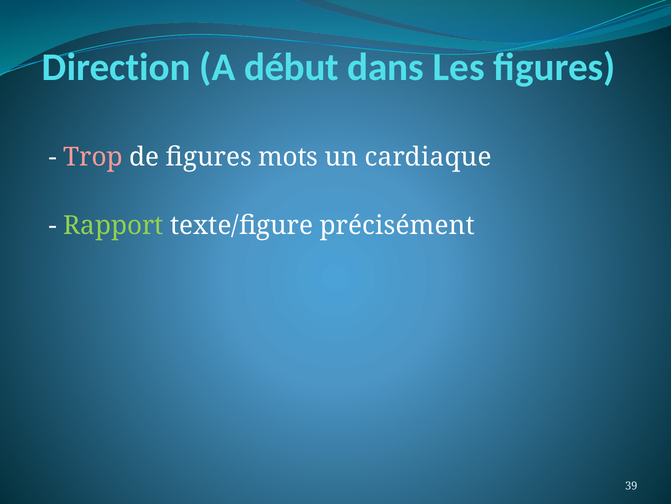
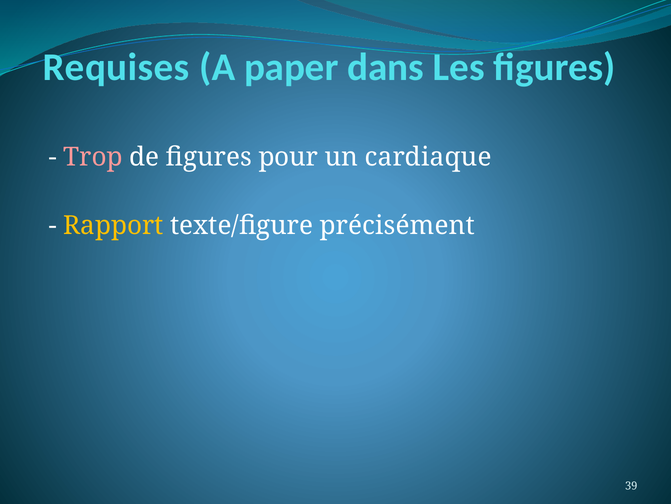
Direction: Direction -> Requises
début: début -> paper
mots: mots -> pour
Rapport colour: light green -> yellow
